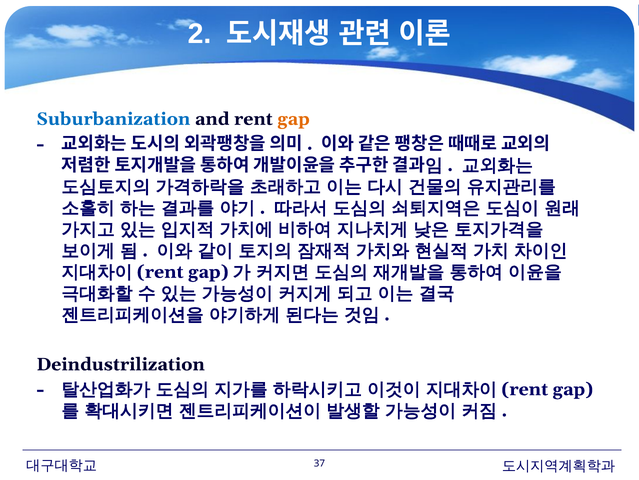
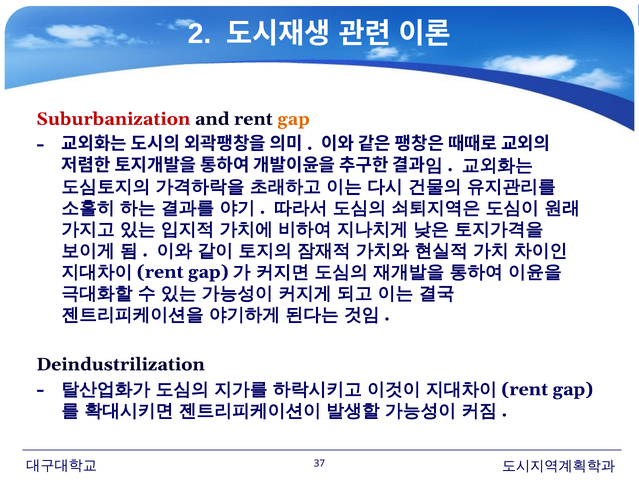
Suburbanization colour: blue -> red
